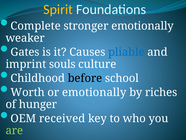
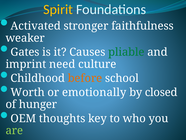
Complete: Complete -> Activated
stronger emotionally: emotionally -> faithfulness
pliable colour: blue -> green
souls: souls -> need
before colour: black -> orange
riches: riches -> closed
received: received -> thoughts
